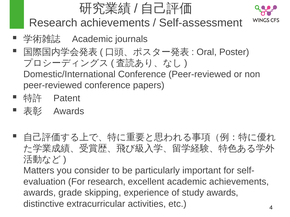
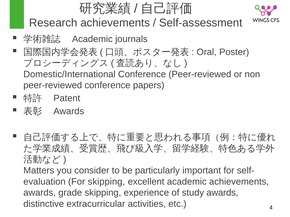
For research: research -> skipping
